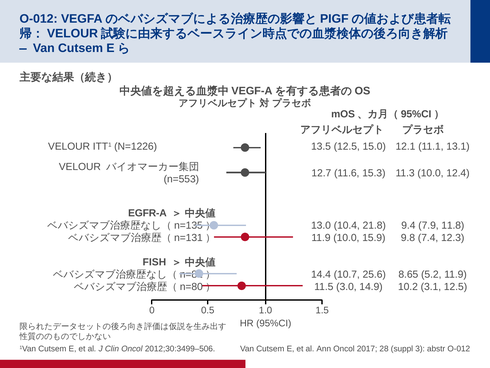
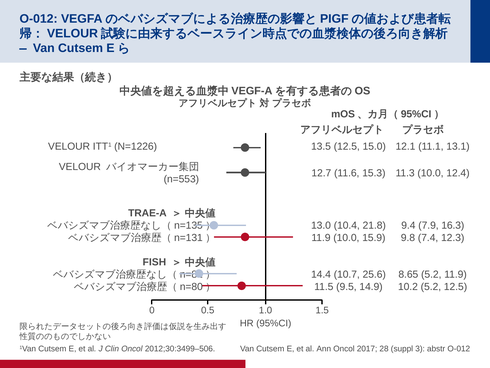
EGFR-A: EGFR-A -> TRAE-A
11.8: 11.8 -> 16.3
3.0: 3.0 -> 9.5
10.2 3.1: 3.1 -> 5.2
